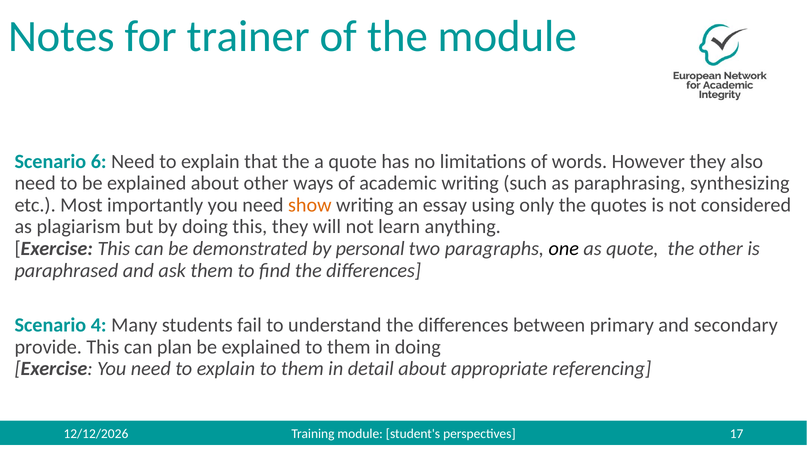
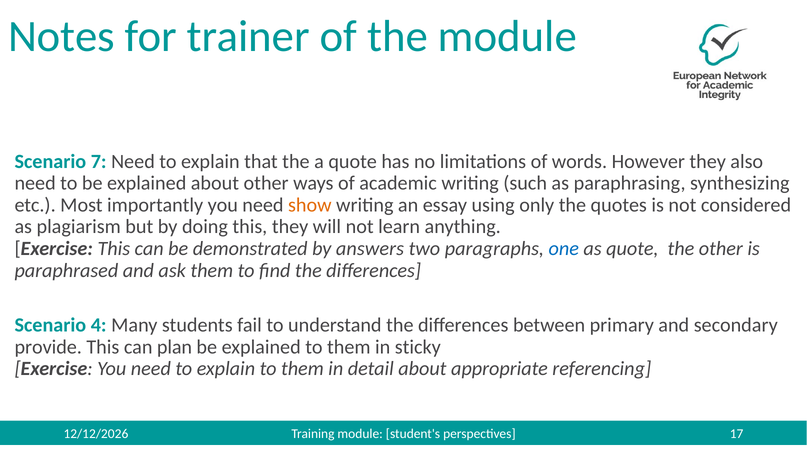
6: 6 -> 7
personal: personal -> answers
one colour: black -> blue
in doing: doing -> sticky
